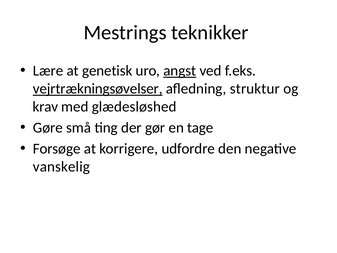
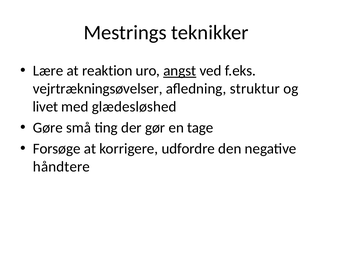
genetisk: genetisk -> reaktion
vejrtrækningsøvelser underline: present -> none
krav: krav -> livet
vanskelig: vanskelig -> håndtere
